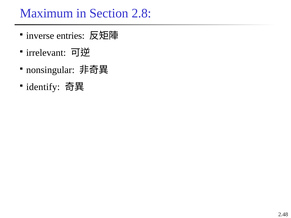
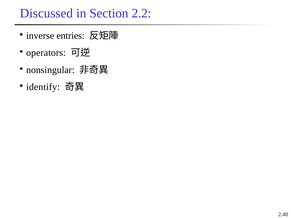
Maximum: Maximum -> Discussed
2.8: 2.8 -> 2.2
irrelevant: irrelevant -> operators
